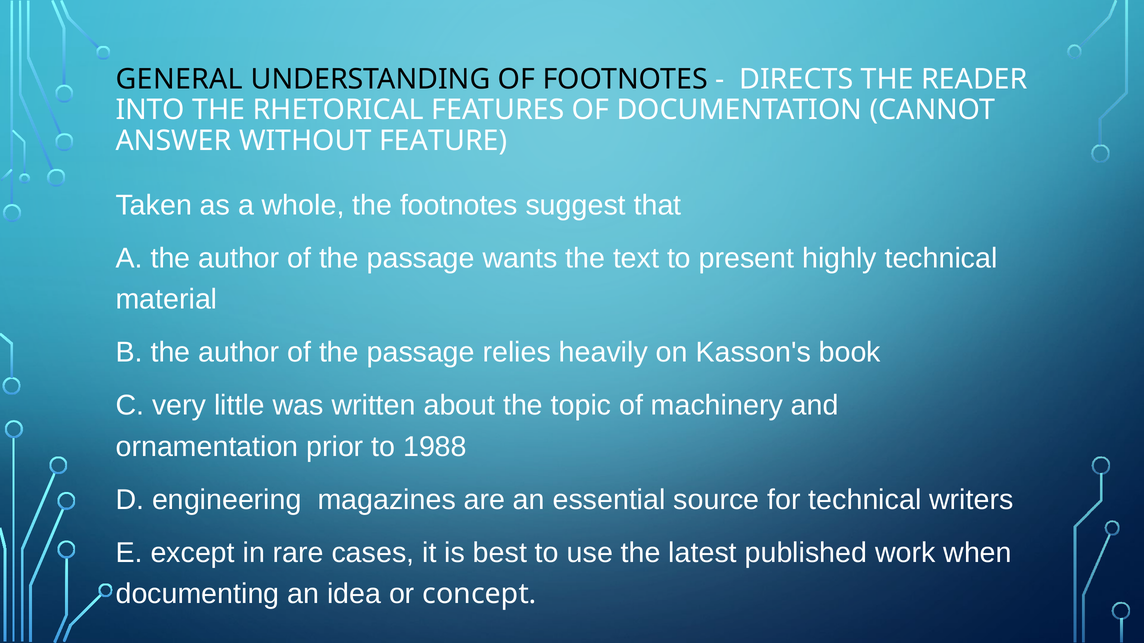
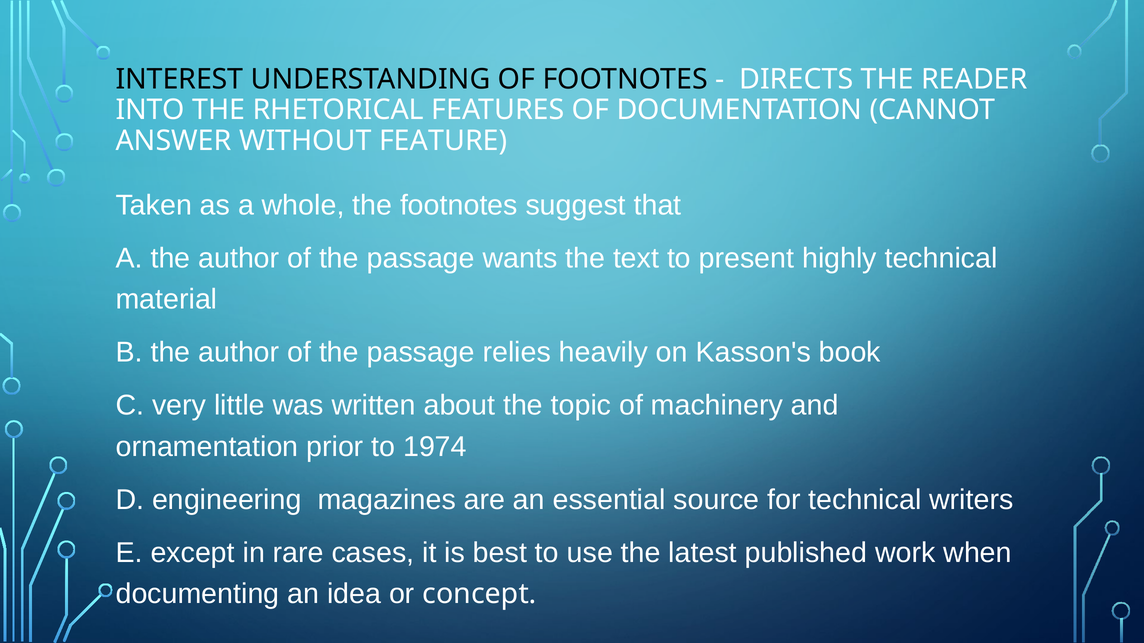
GENERAL: GENERAL -> INTEREST
1988: 1988 -> 1974
